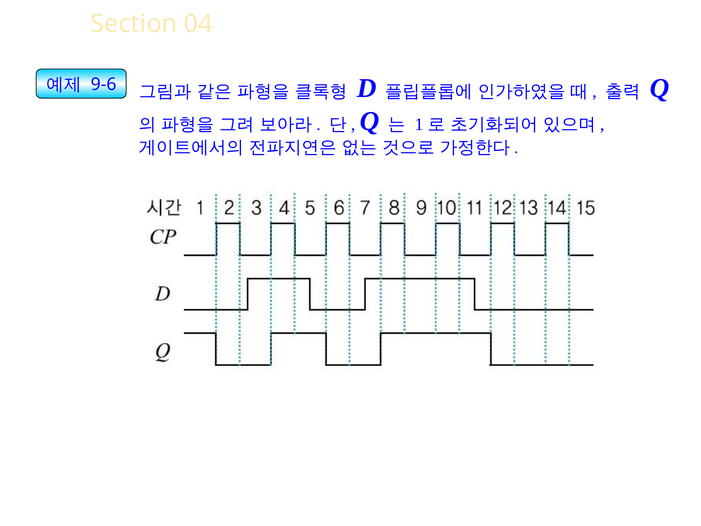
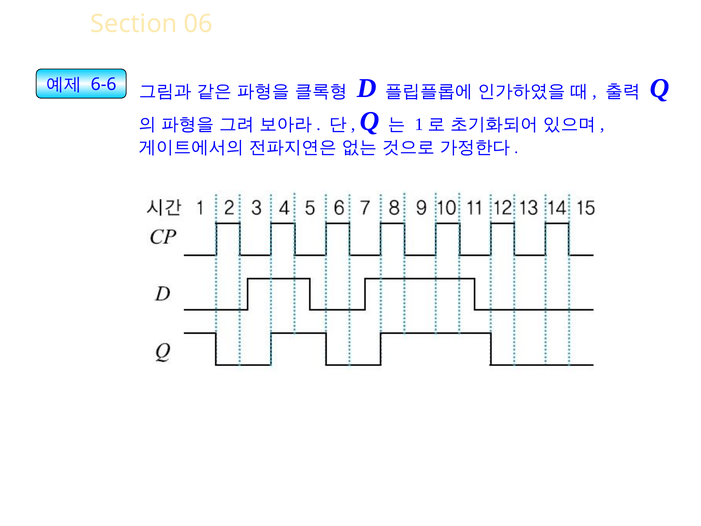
04: 04 -> 06
9-6: 9-6 -> 6-6
